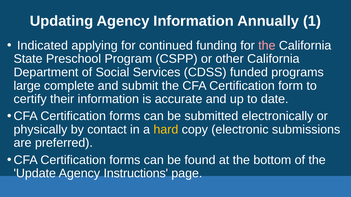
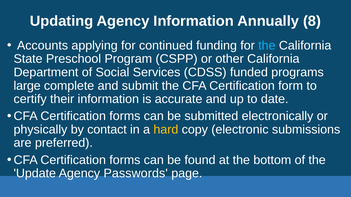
1: 1 -> 8
Indicated: Indicated -> Accounts
the at (267, 46) colour: pink -> light blue
Instructions: Instructions -> Passwords
